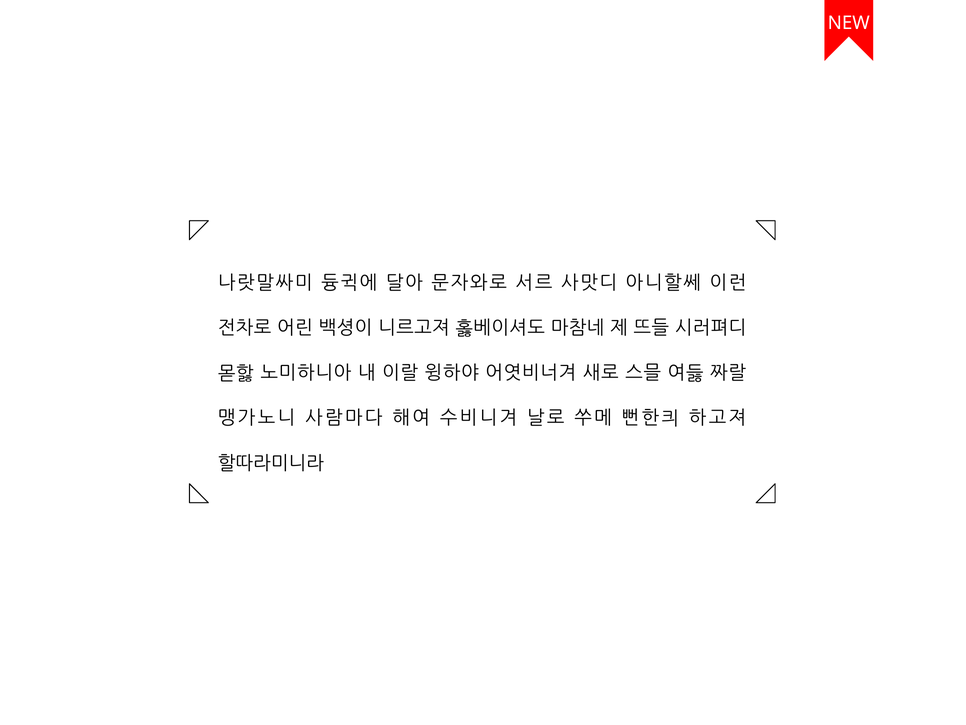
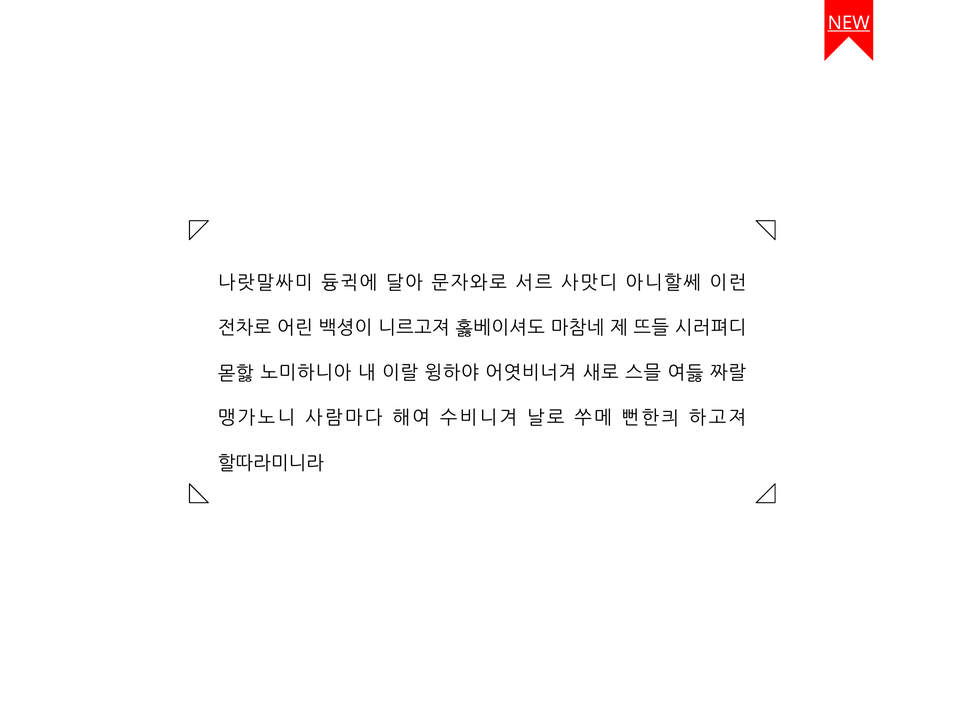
NEW underline: none -> present
